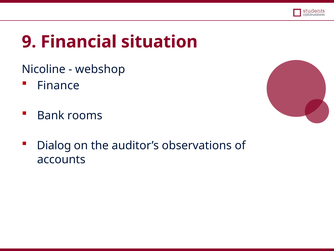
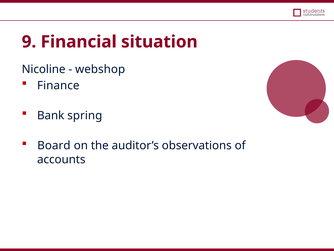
rooms: rooms -> spring
Dialog: Dialog -> Board
